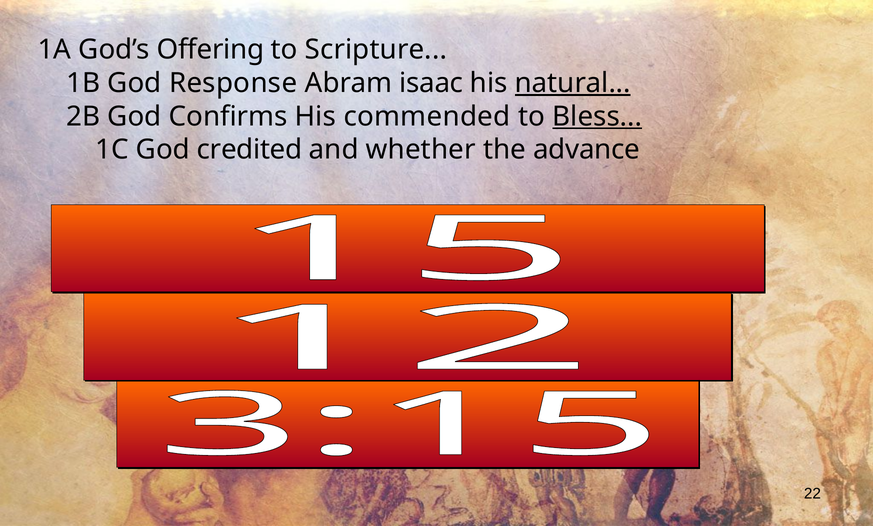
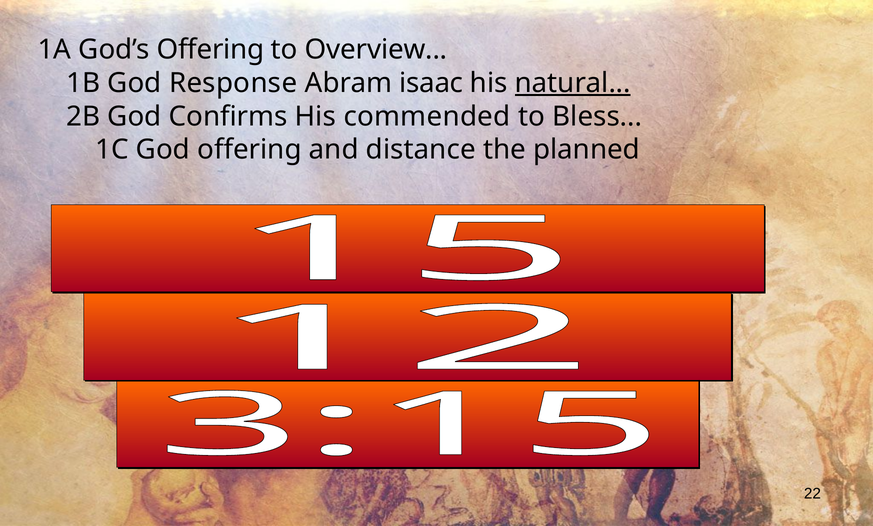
Scripture: Scripture -> Overview
Bless underline: present -> none
God credited: credited -> offering
whether: whether -> distance
advance: advance -> planned
